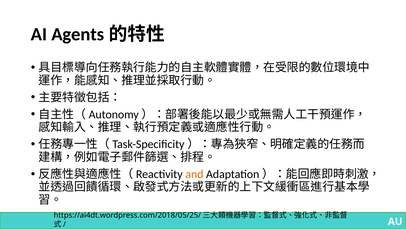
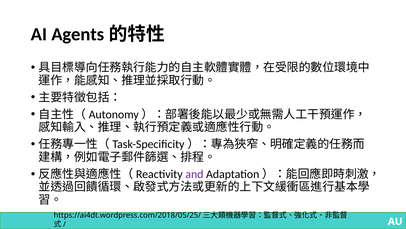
and colour: orange -> purple
